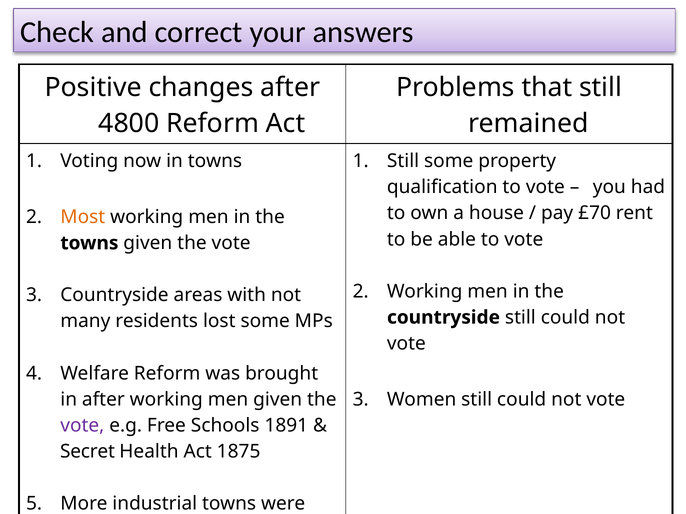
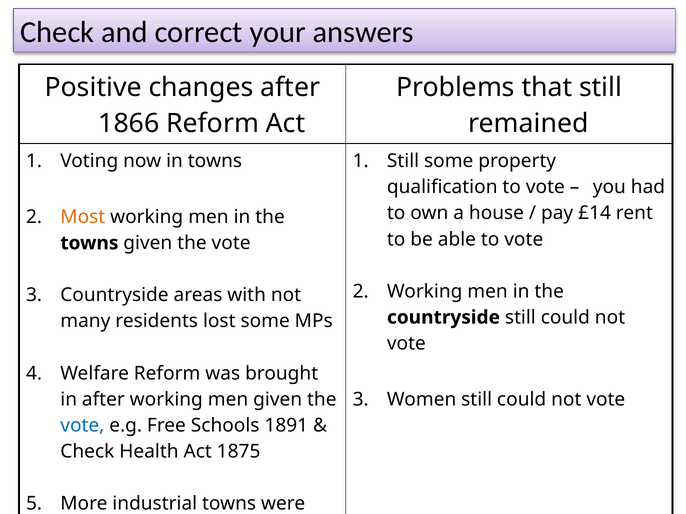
4800: 4800 -> 1866
£70: £70 -> £14
vote at (82, 426) colour: purple -> blue
Secret at (87, 452): Secret -> Check
